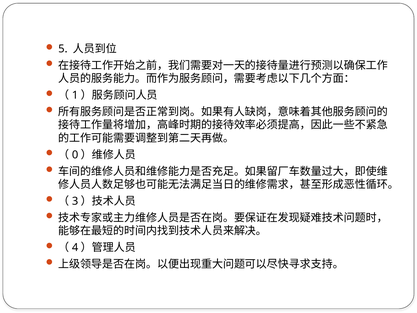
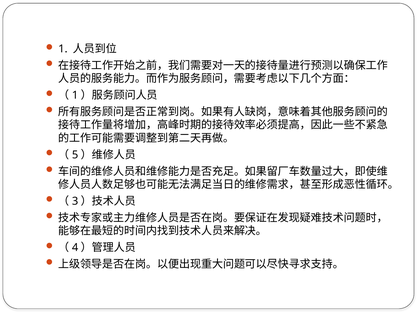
5 at (63, 49): 5 -> 1
0: 0 -> 5
